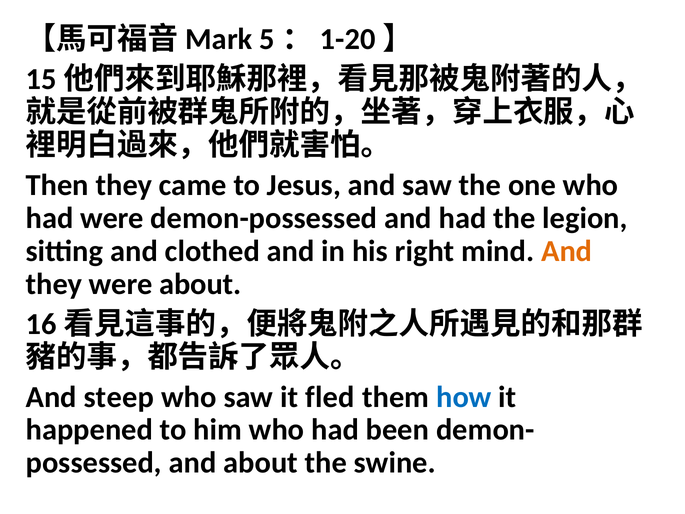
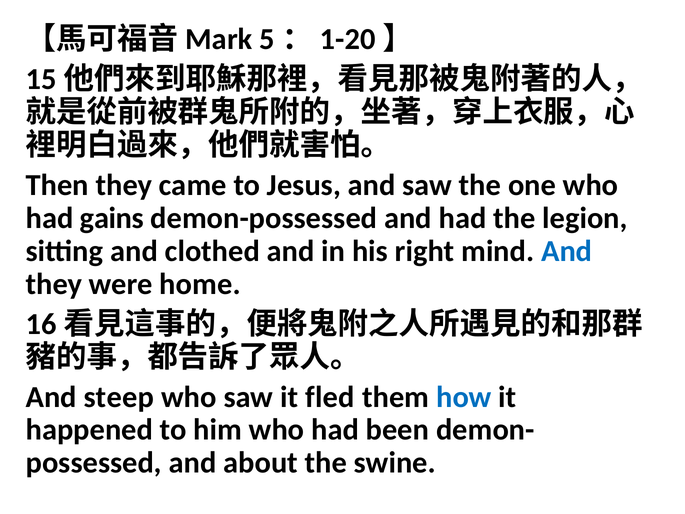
had were: were -> gains
And at (567, 251) colour: orange -> blue
were about: about -> home
